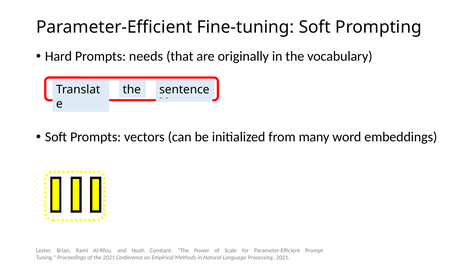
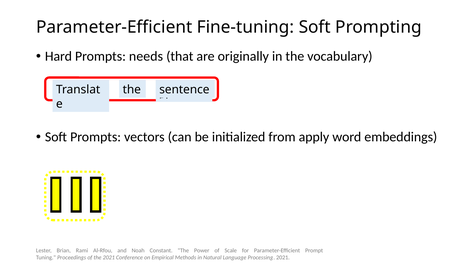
many: many -> apply
